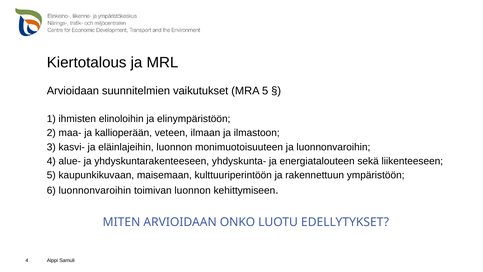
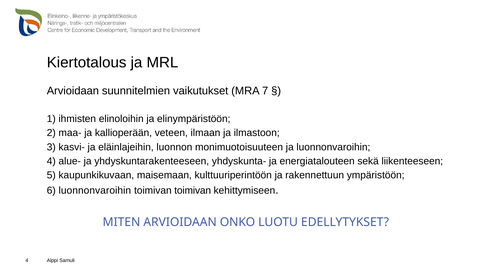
MRA 5: 5 -> 7
toimivan luonnon: luonnon -> toimivan
